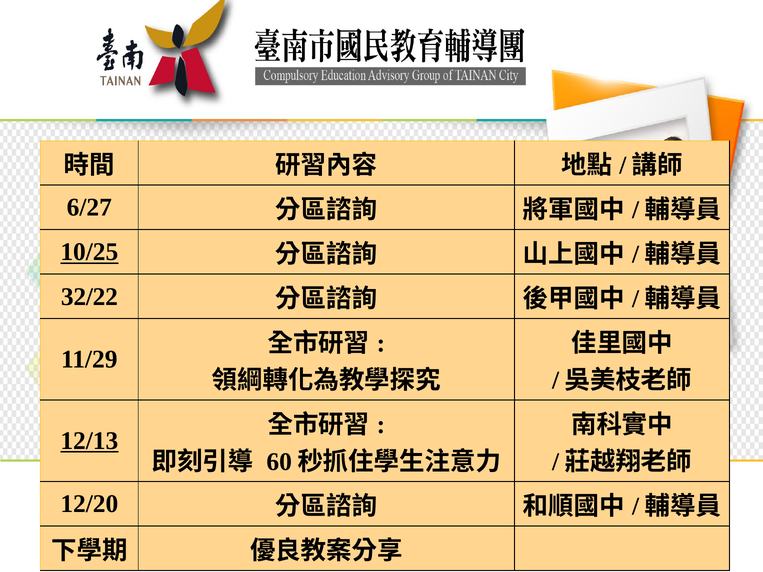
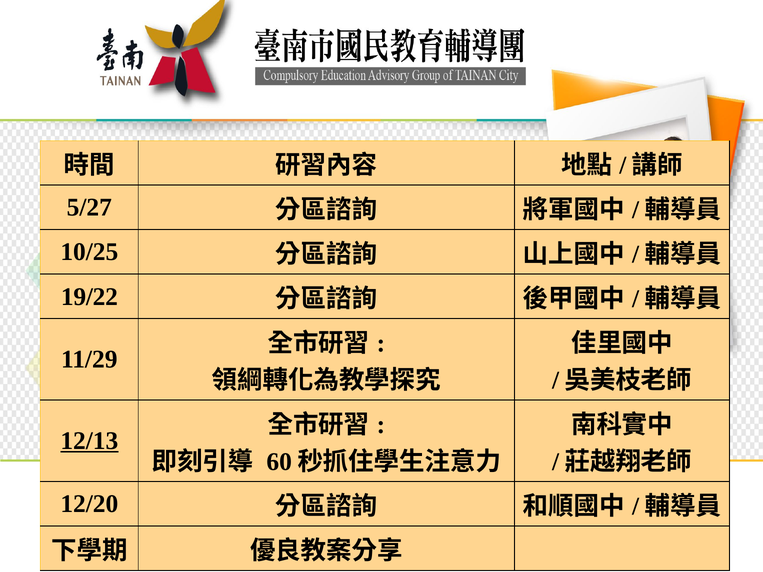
6/27: 6/27 -> 5/27
10/25 underline: present -> none
32/22: 32/22 -> 19/22
